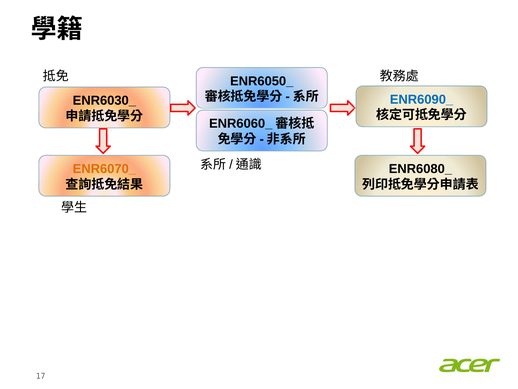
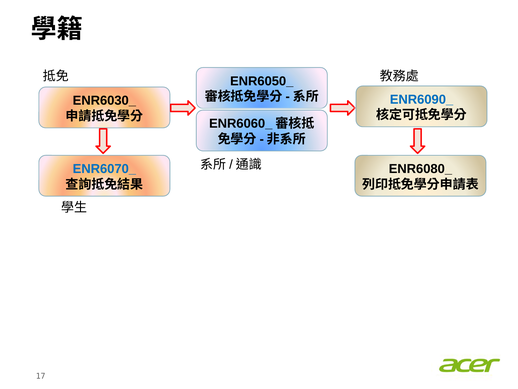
ENR6070_ colour: orange -> blue
